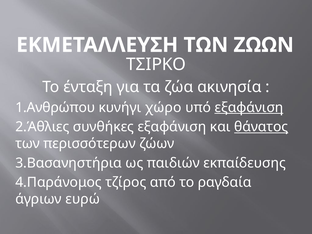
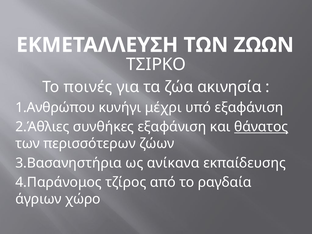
ένταξη: ένταξη -> ποινές
χώρο: χώρο -> μέχρι
εξαφάνιση at (249, 107) underline: present -> none
παιδιών: παιδιών -> ανίκανα
ευρώ: ευρώ -> χώρο
